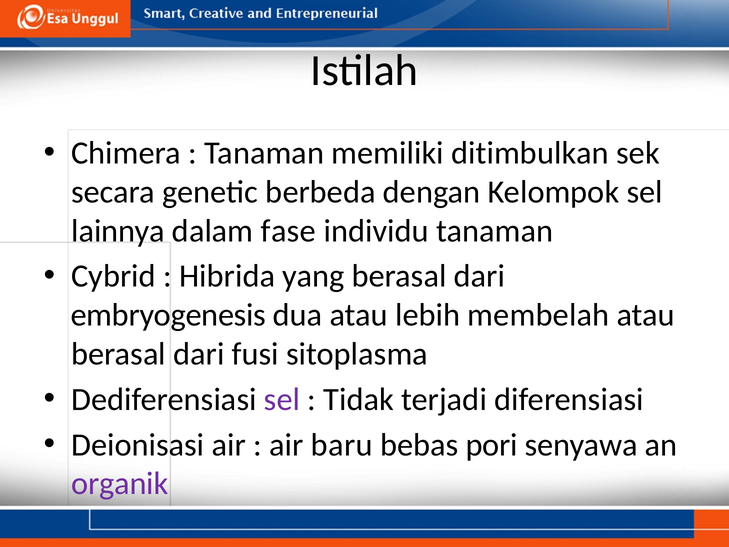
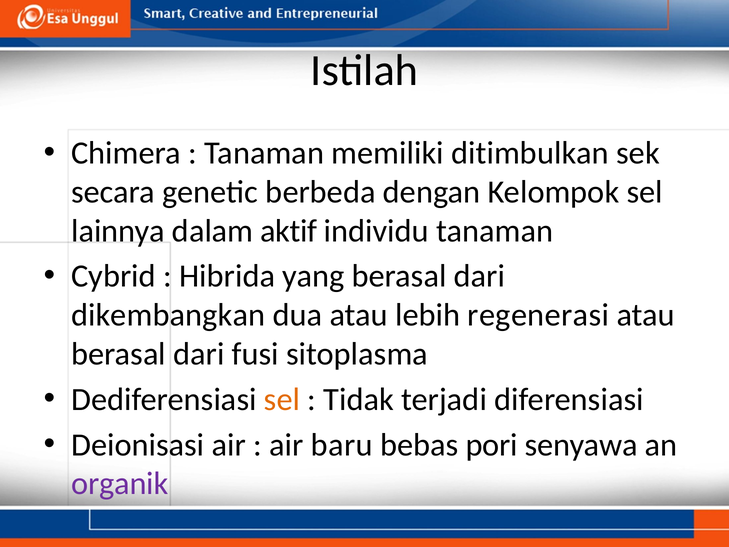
fase: fase -> aktif
embryogenesis: embryogenesis -> dikembangkan
membelah: membelah -> regenerasi
sel at (282, 399) colour: purple -> orange
